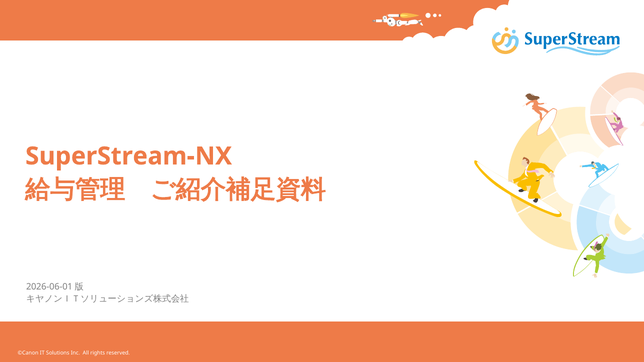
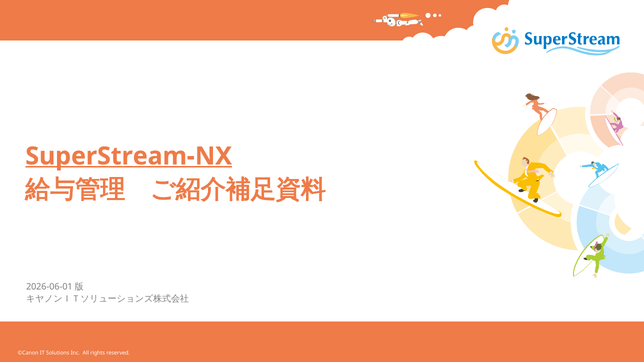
SuperStream-NX underline: none -> present
